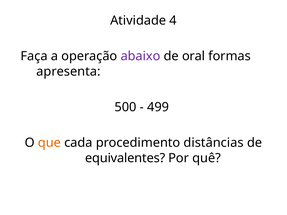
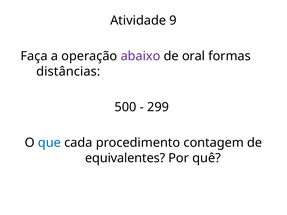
4: 4 -> 9
apresenta: apresenta -> distâncias
499: 499 -> 299
que colour: orange -> blue
distâncias: distâncias -> contagem
